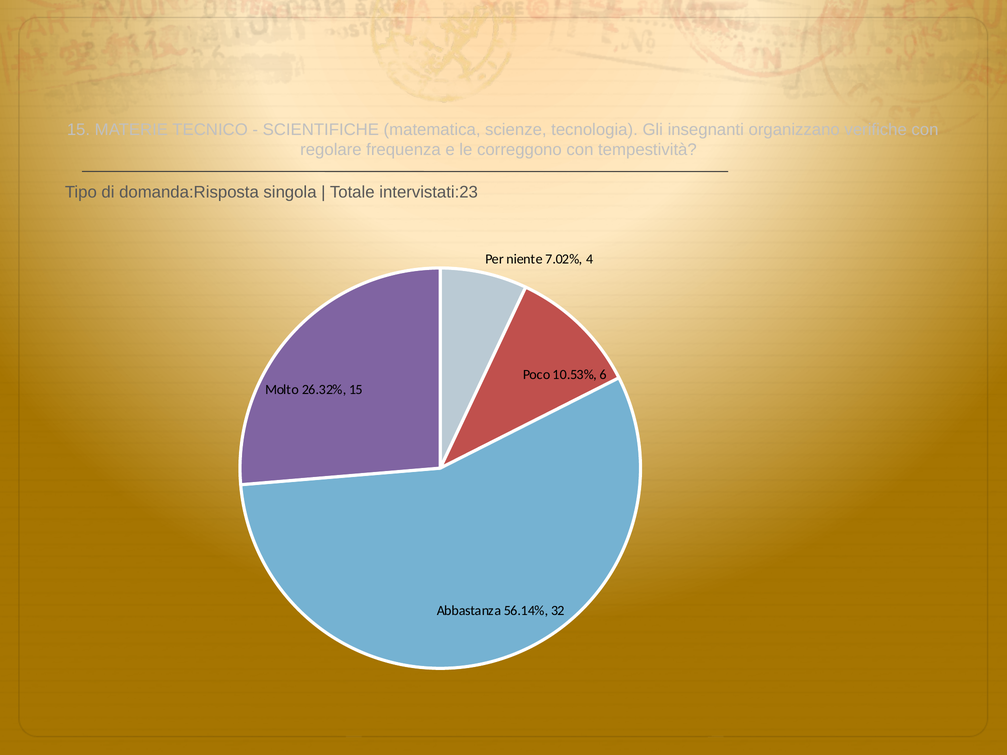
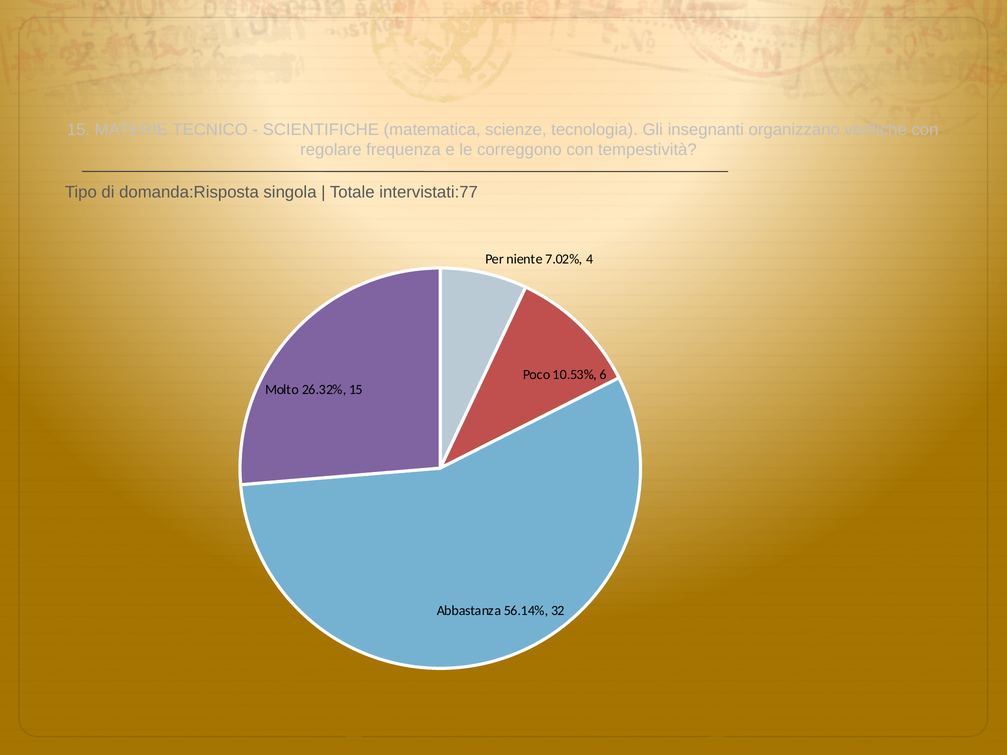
intervistati:23: intervistati:23 -> intervistati:77
